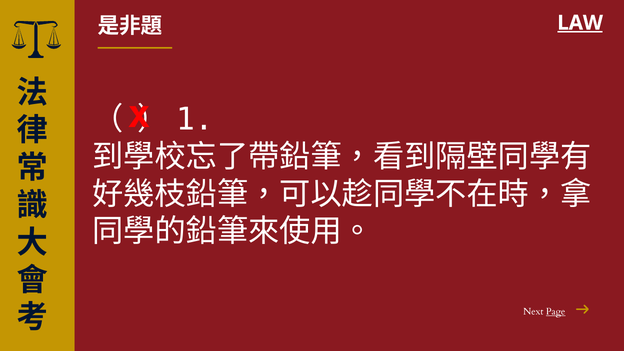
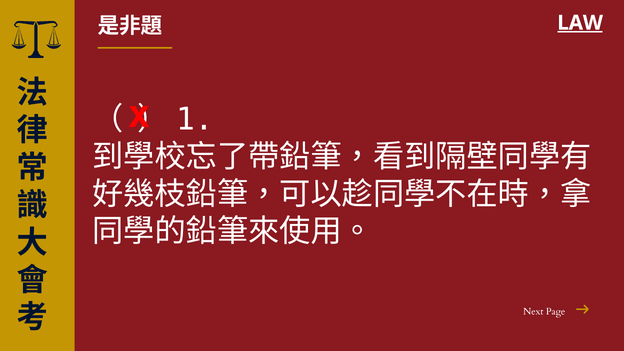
Page underline: present -> none
